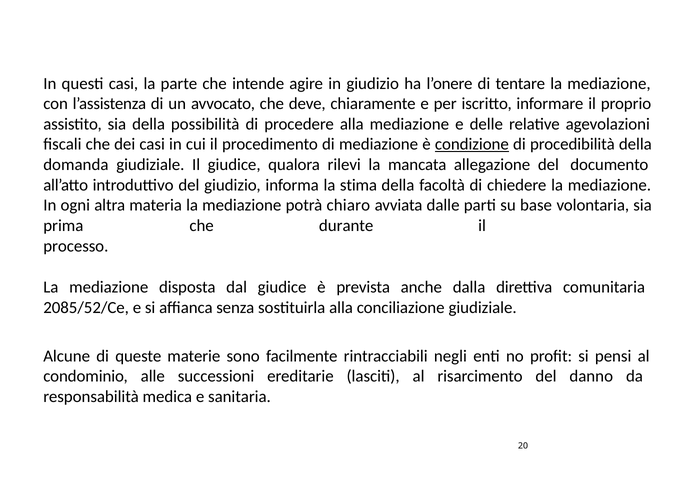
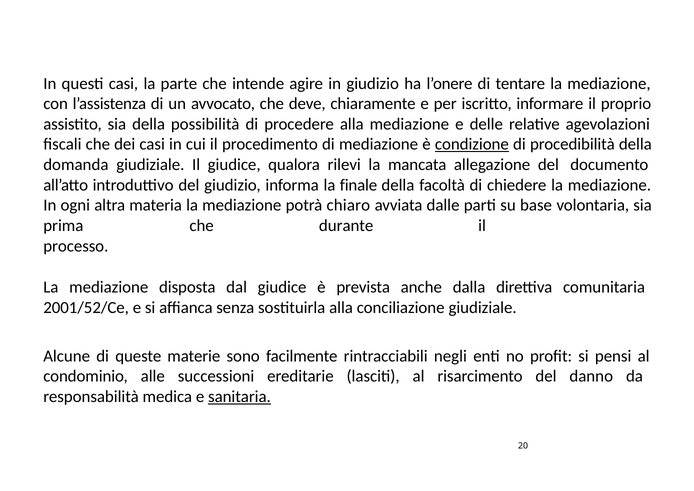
stima: stima -> finale
2085/52/Ce: 2085/52/Ce -> 2001/52/Ce
sanitaria underline: none -> present
